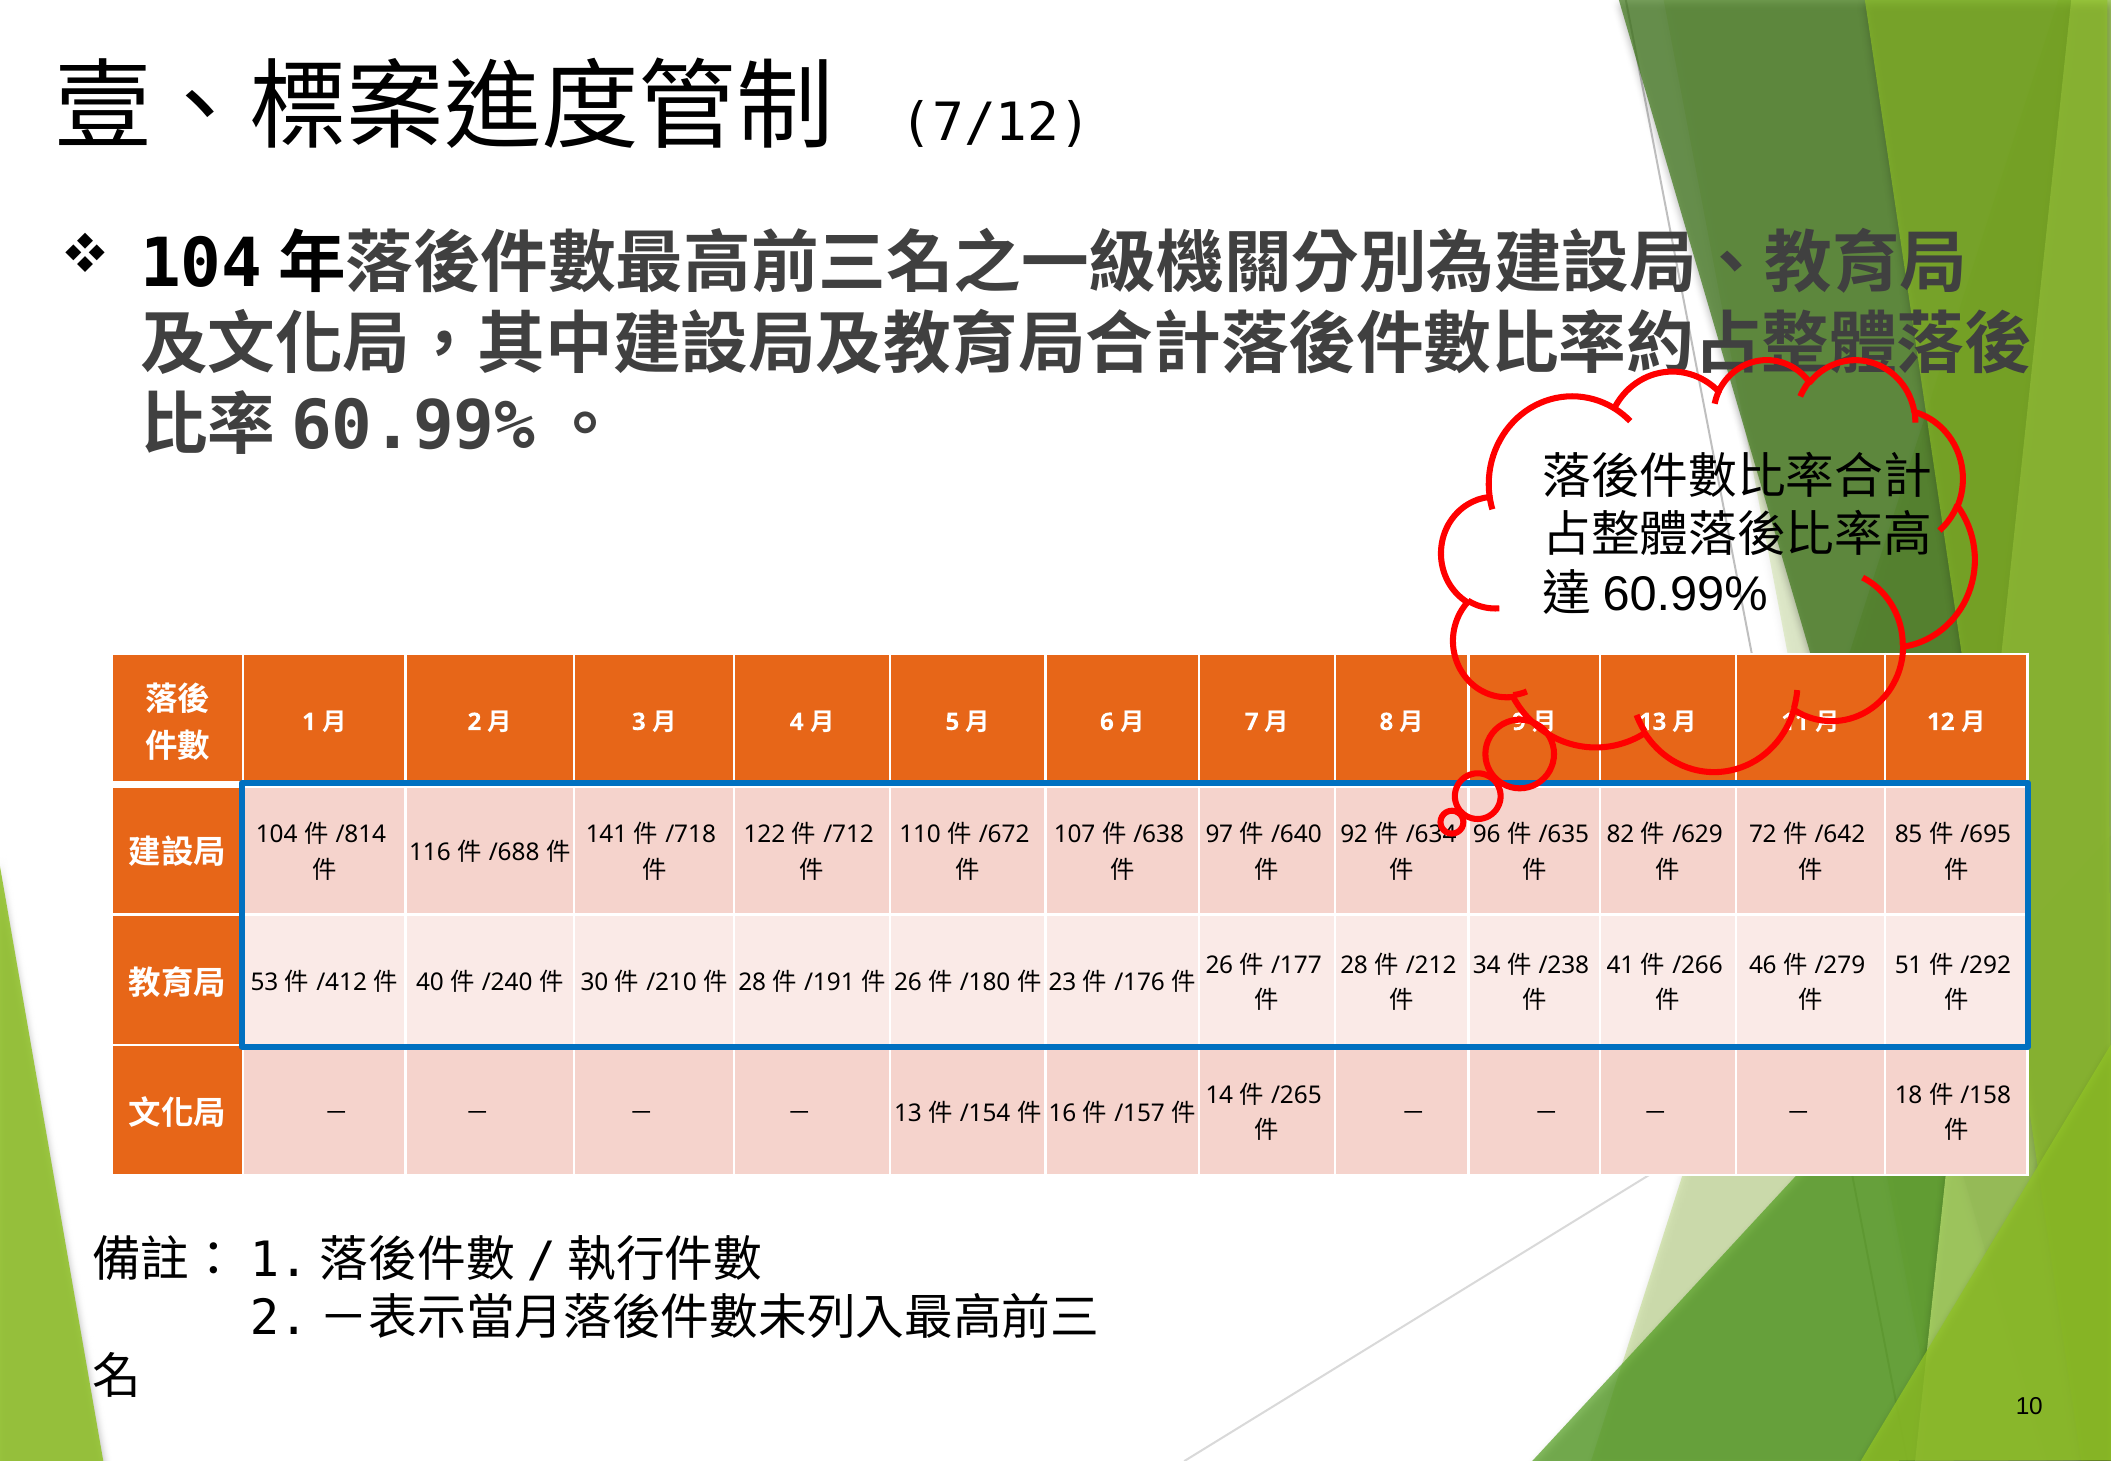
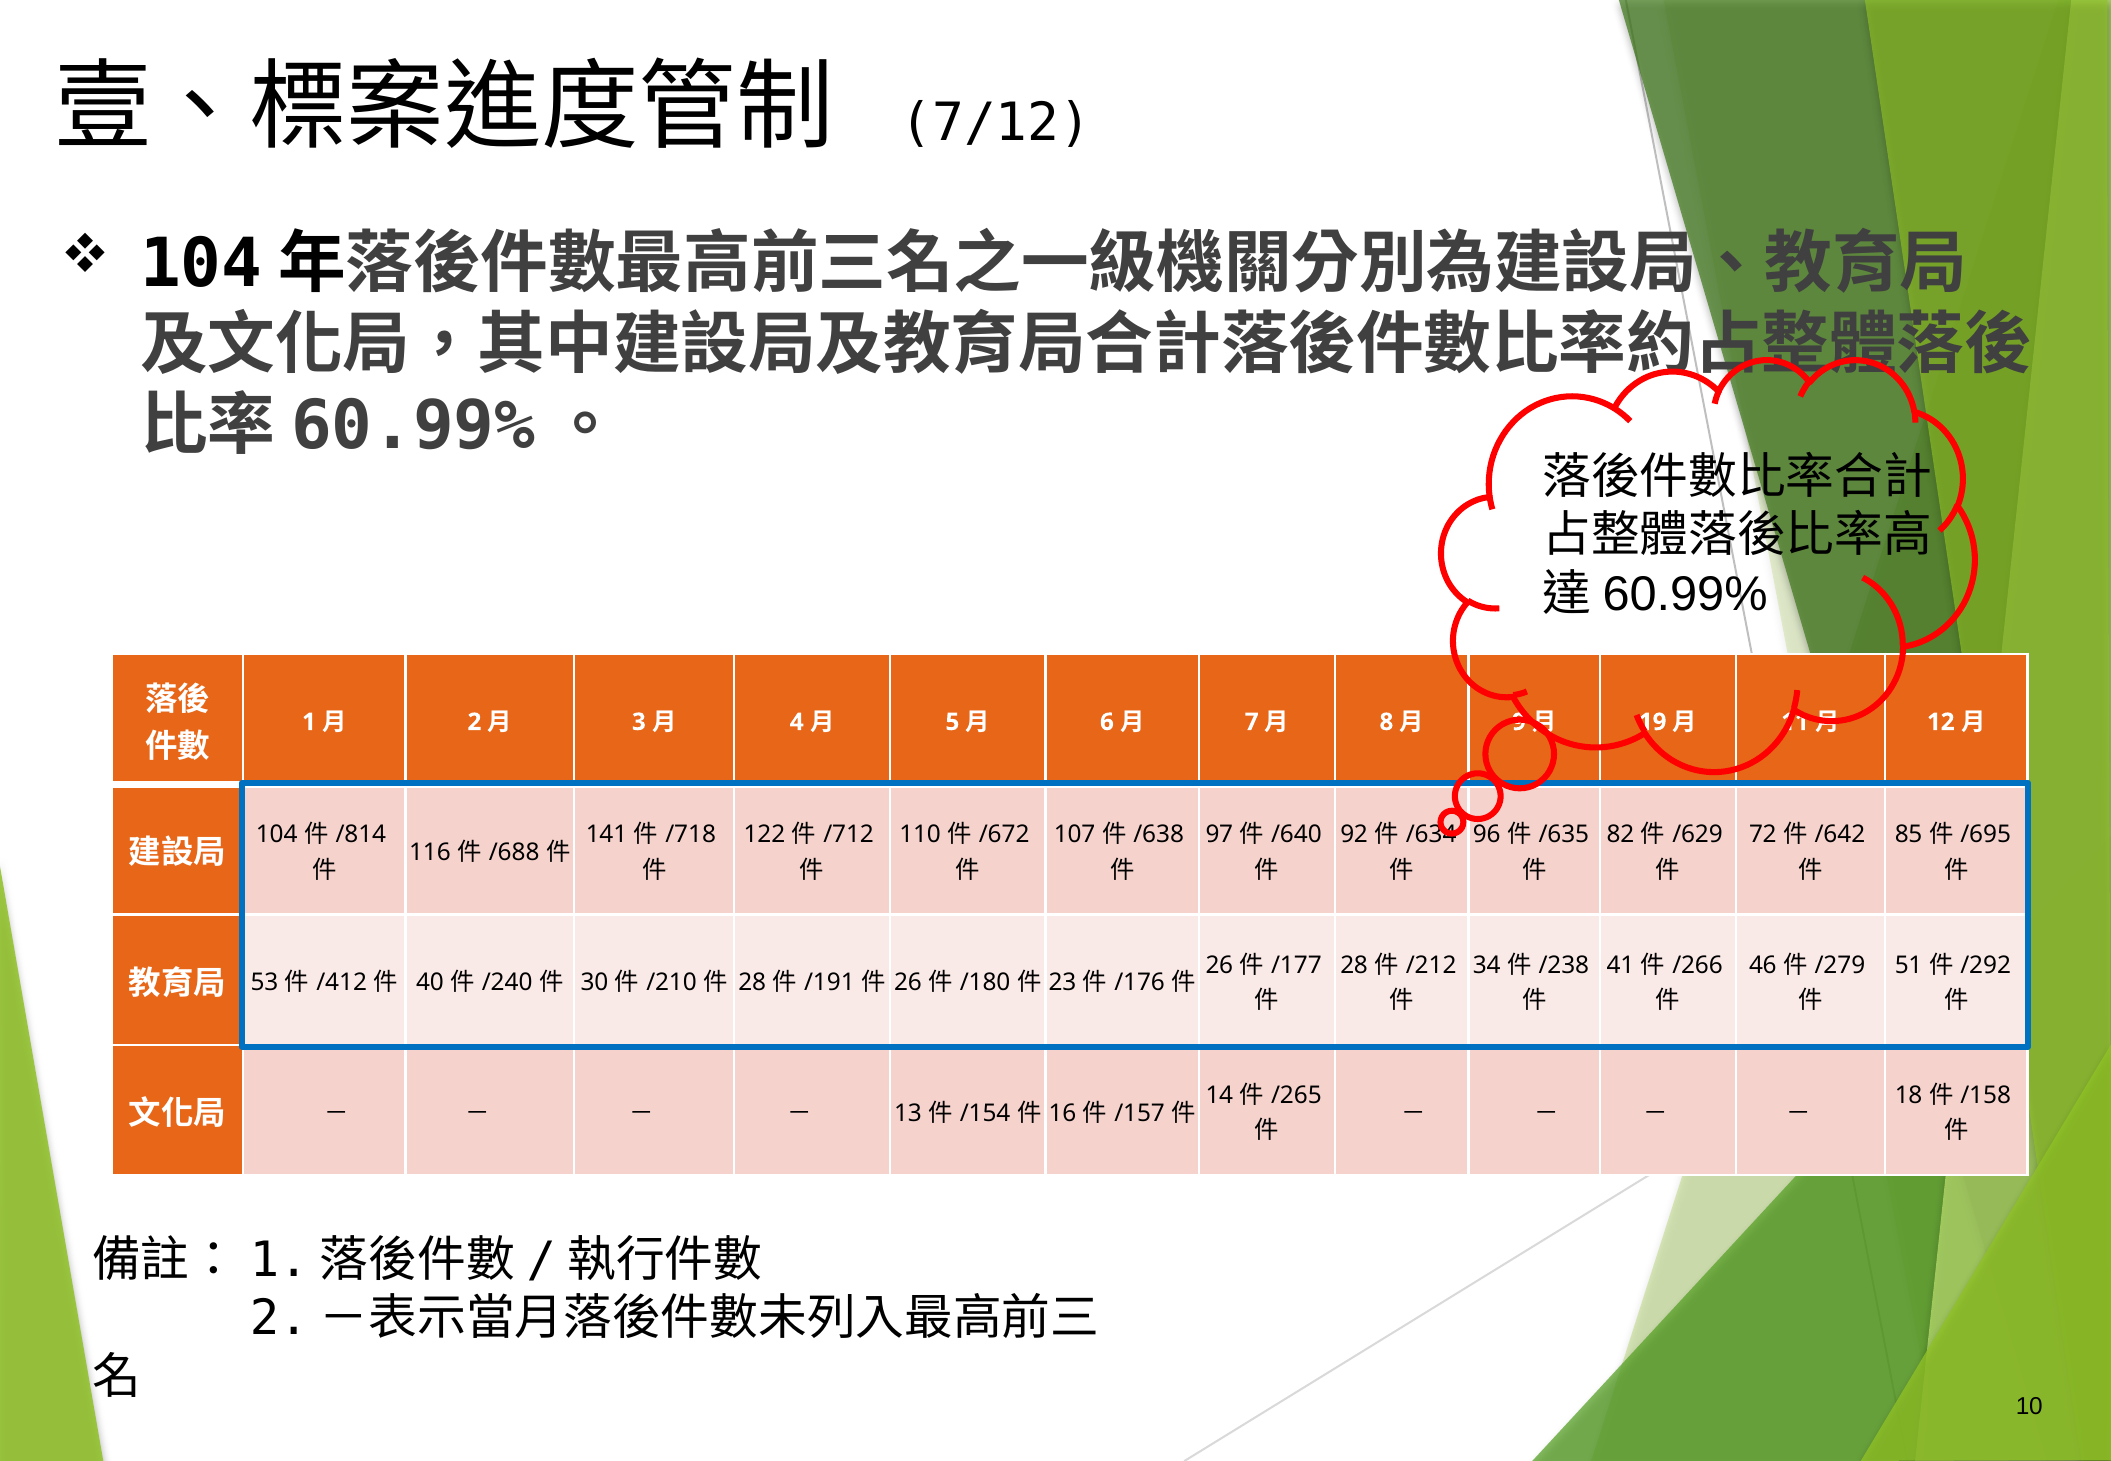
13 at (1653, 722): 13 -> 19
